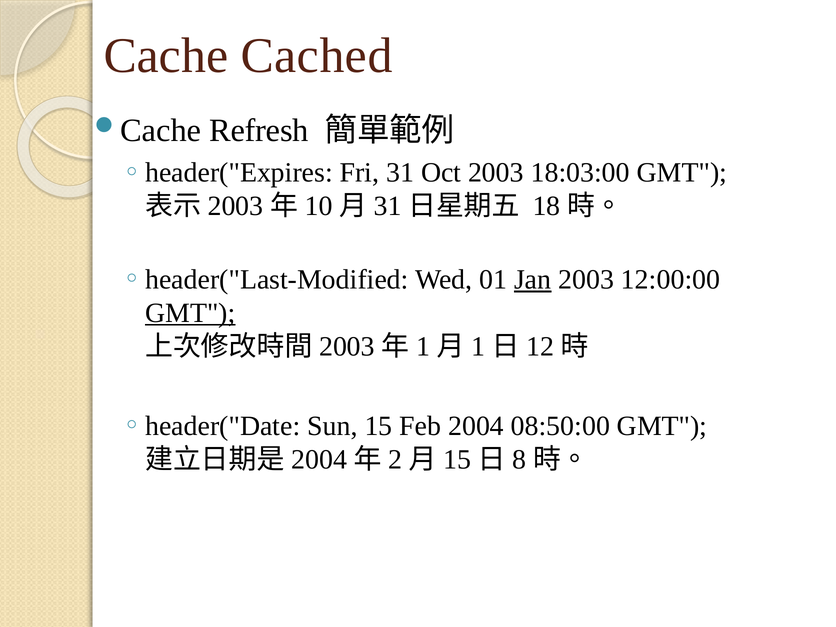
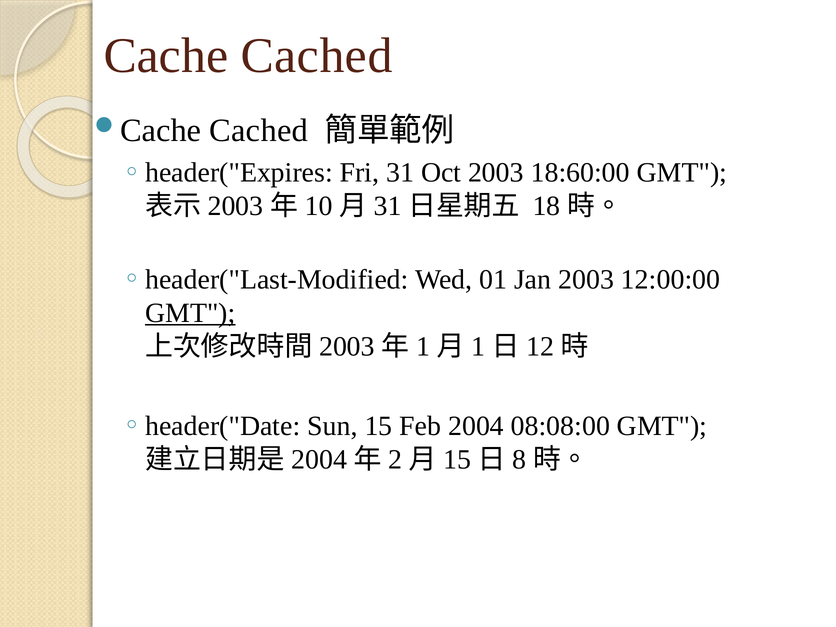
Refresh at (259, 130): Refresh -> Cached
18:03:00: 18:03:00 -> 18:60:00
Jan underline: present -> none
08:50:00: 08:50:00 -> 08:08:00
